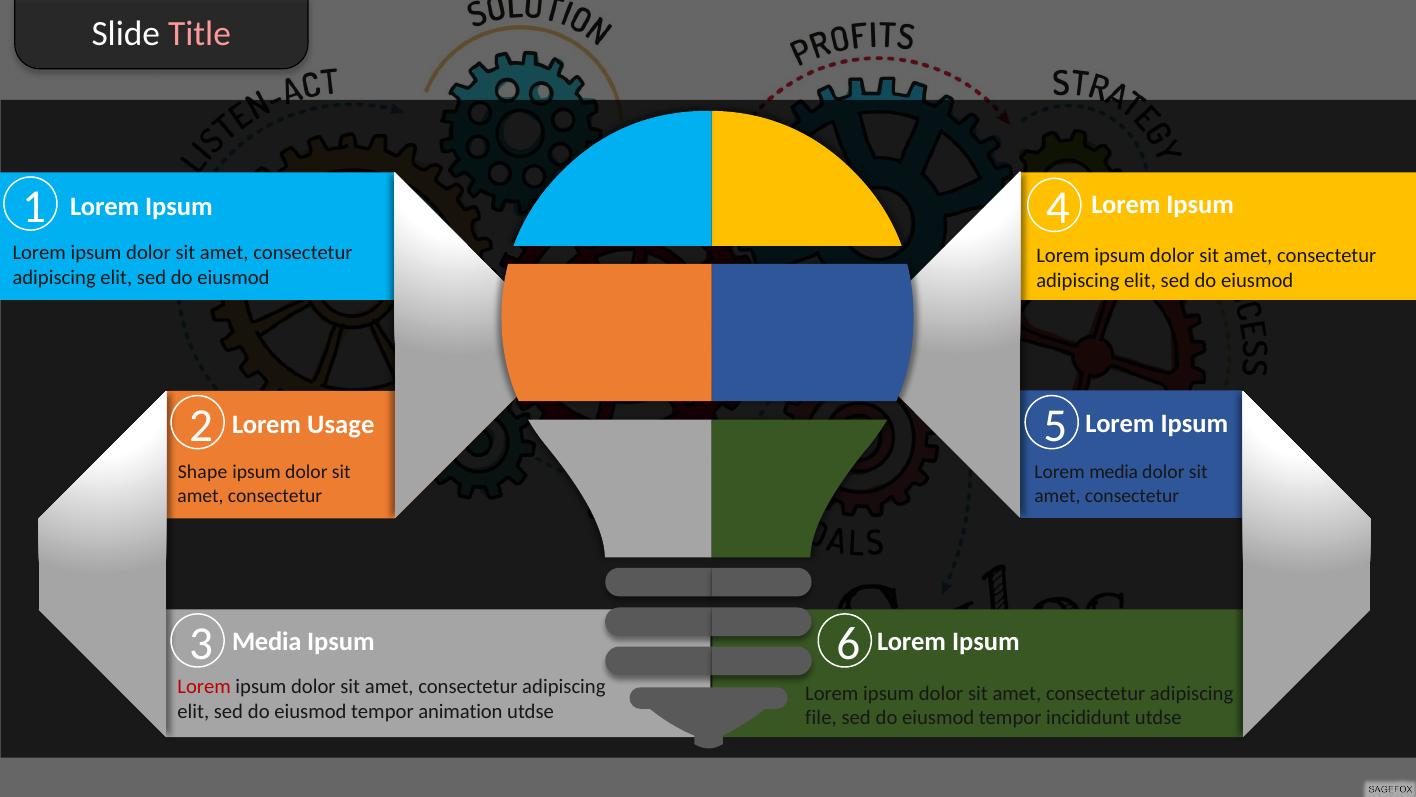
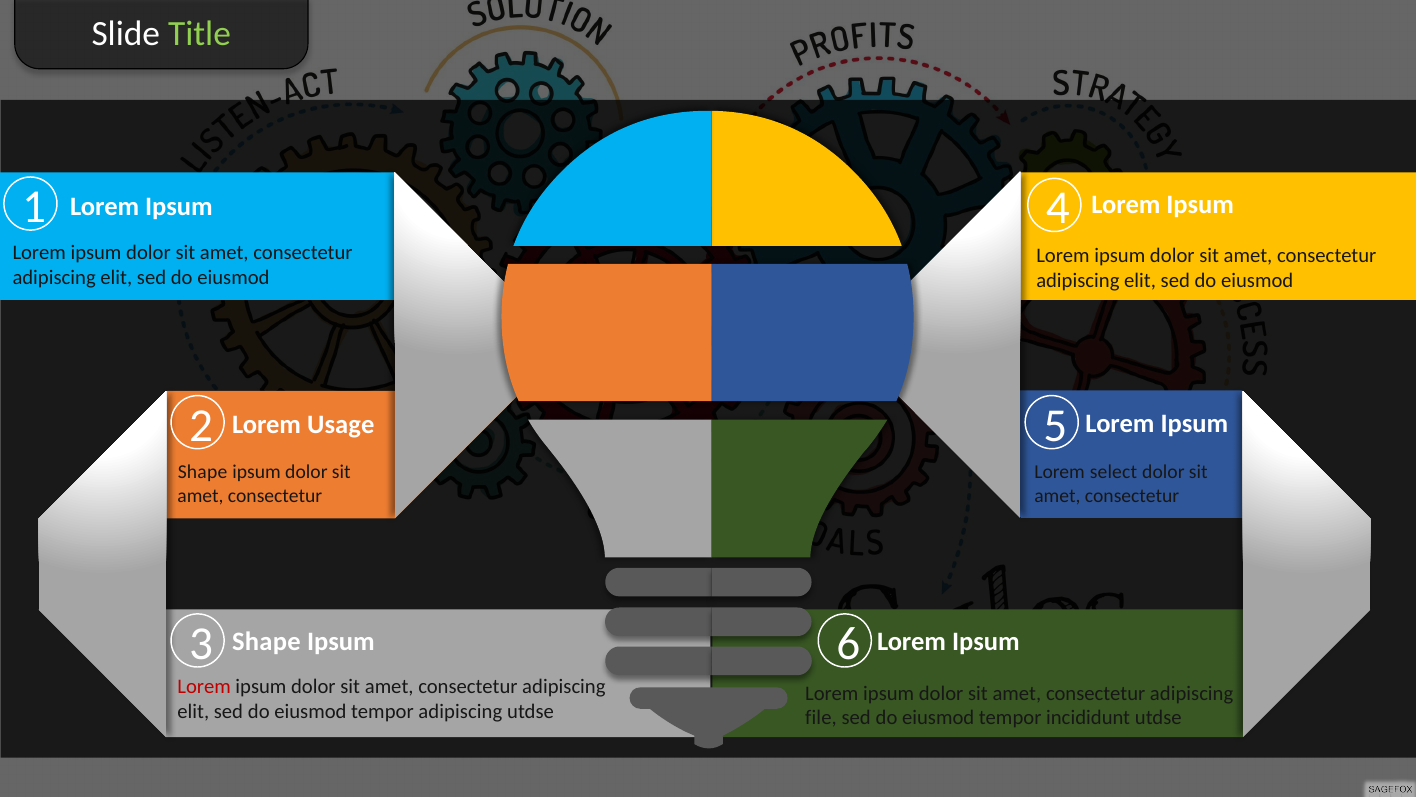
Title colour: pink -> light green
Lorem media: media -> select
Media at (267, 641): Media -> Shape
tempor animation: animation -> adipiscing
